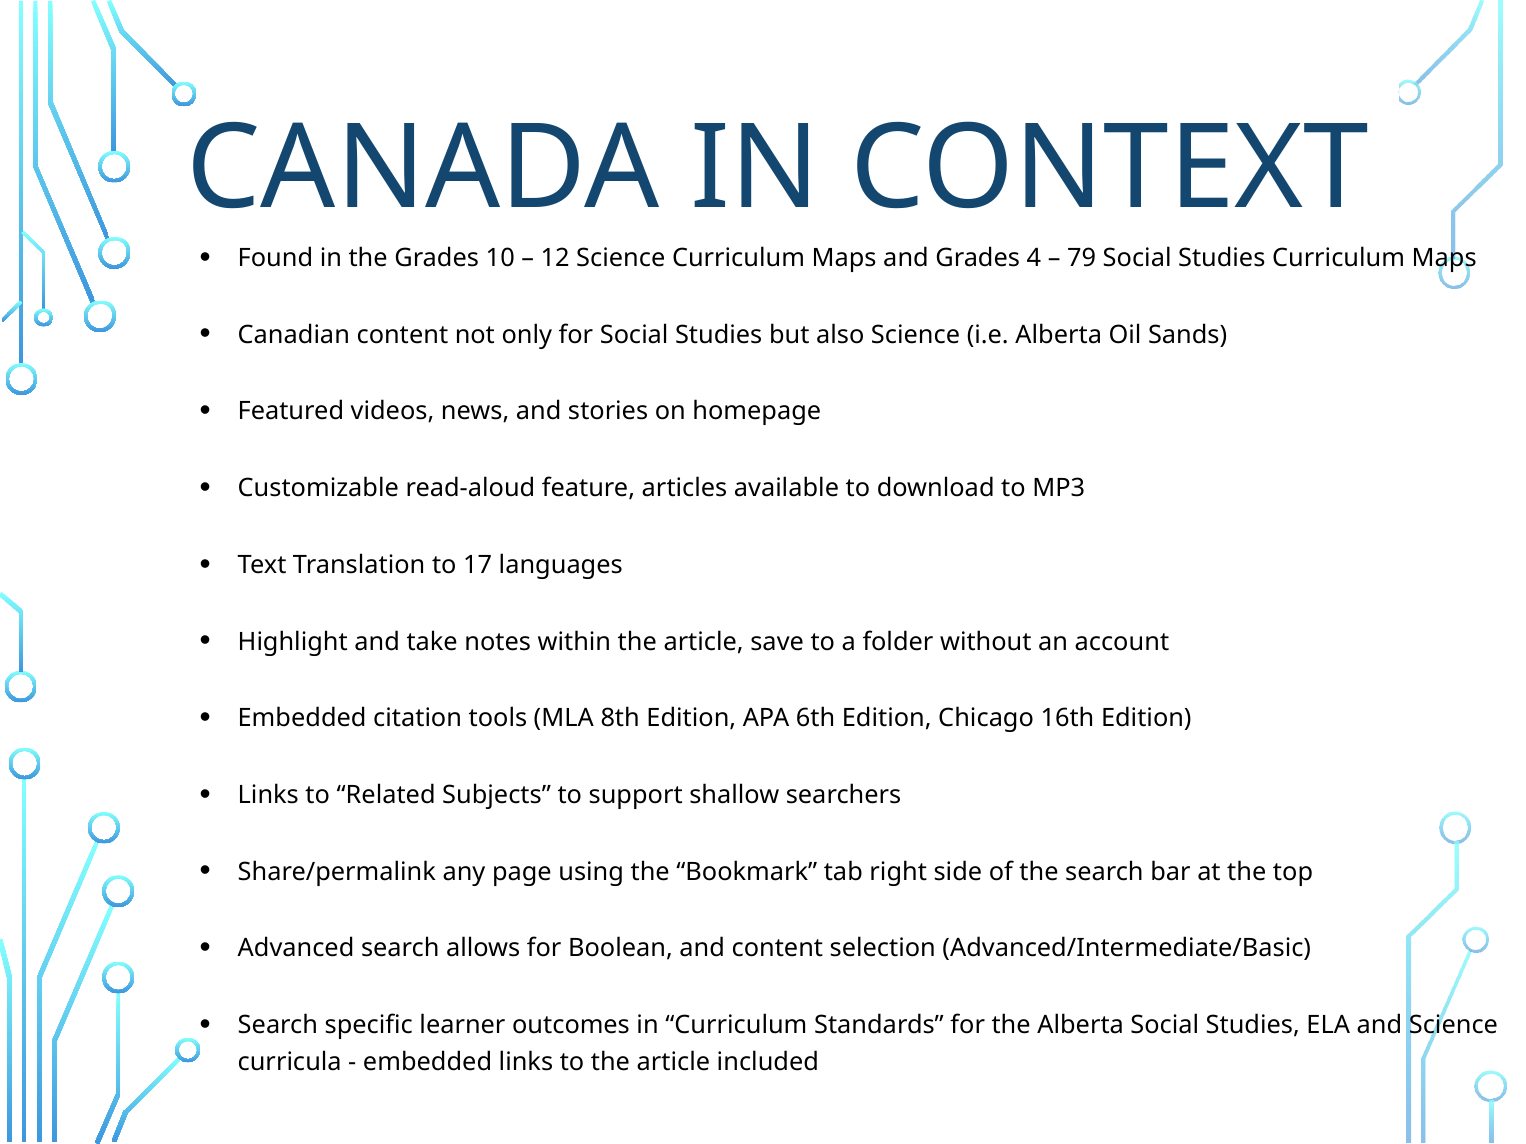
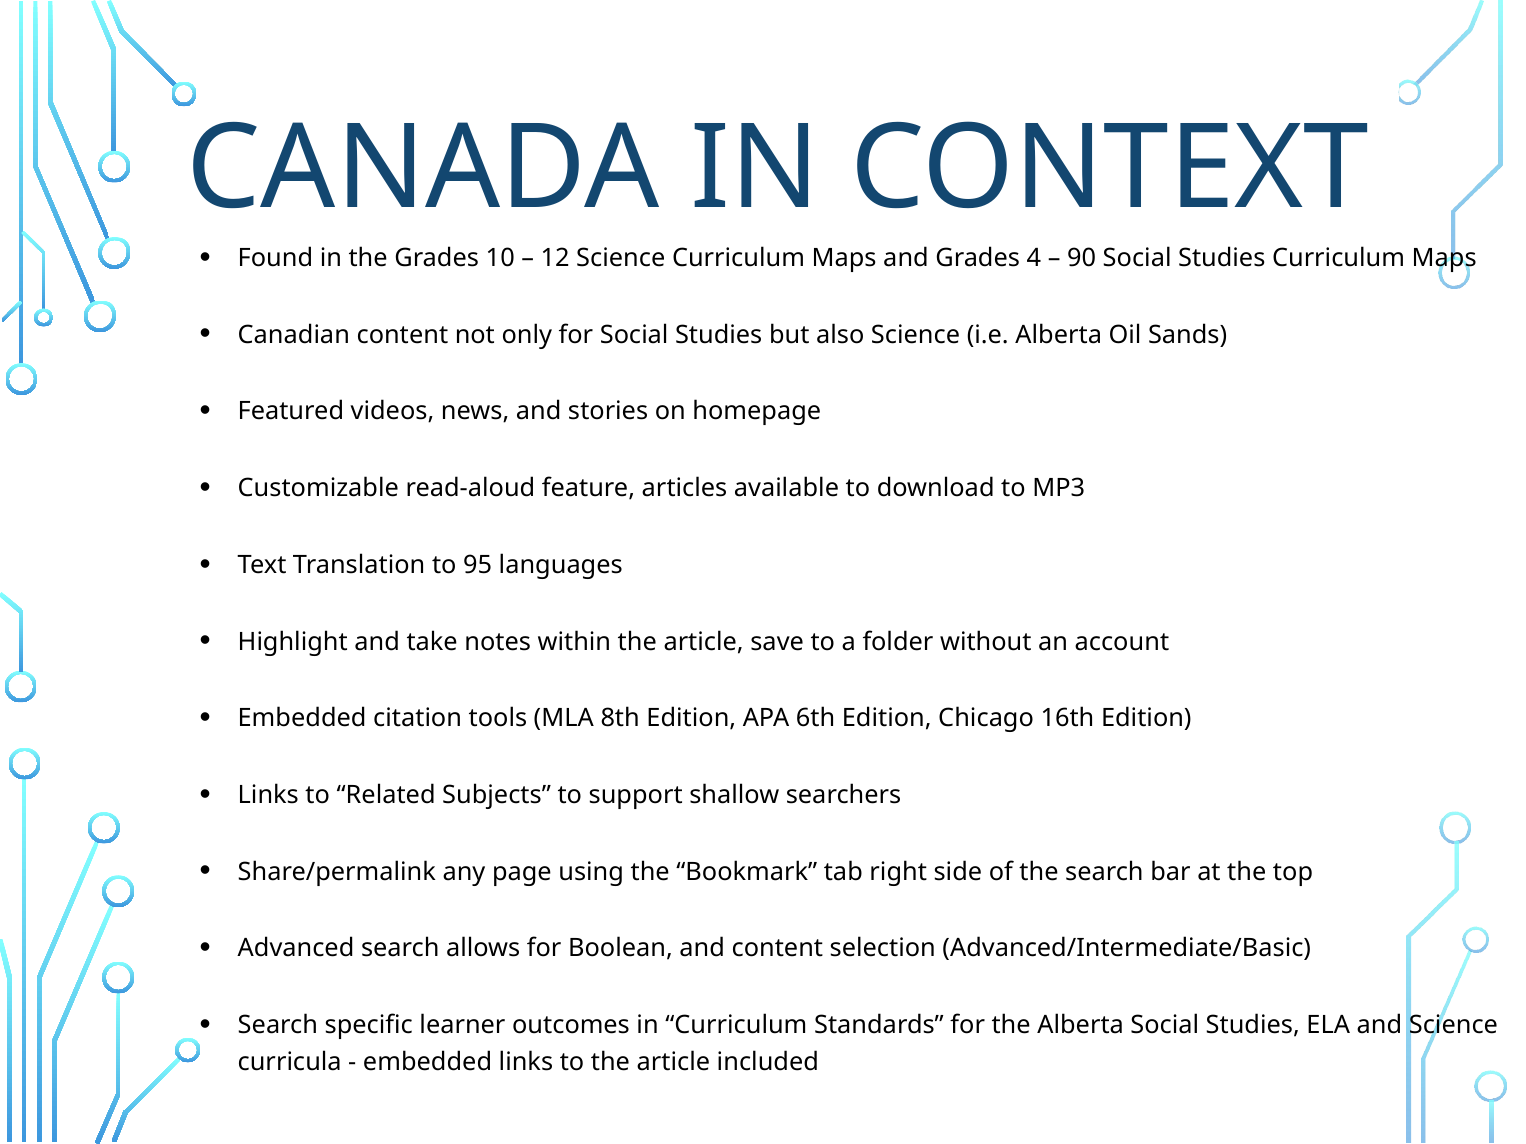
79: 79 -> 90
17: 17 -> 95
